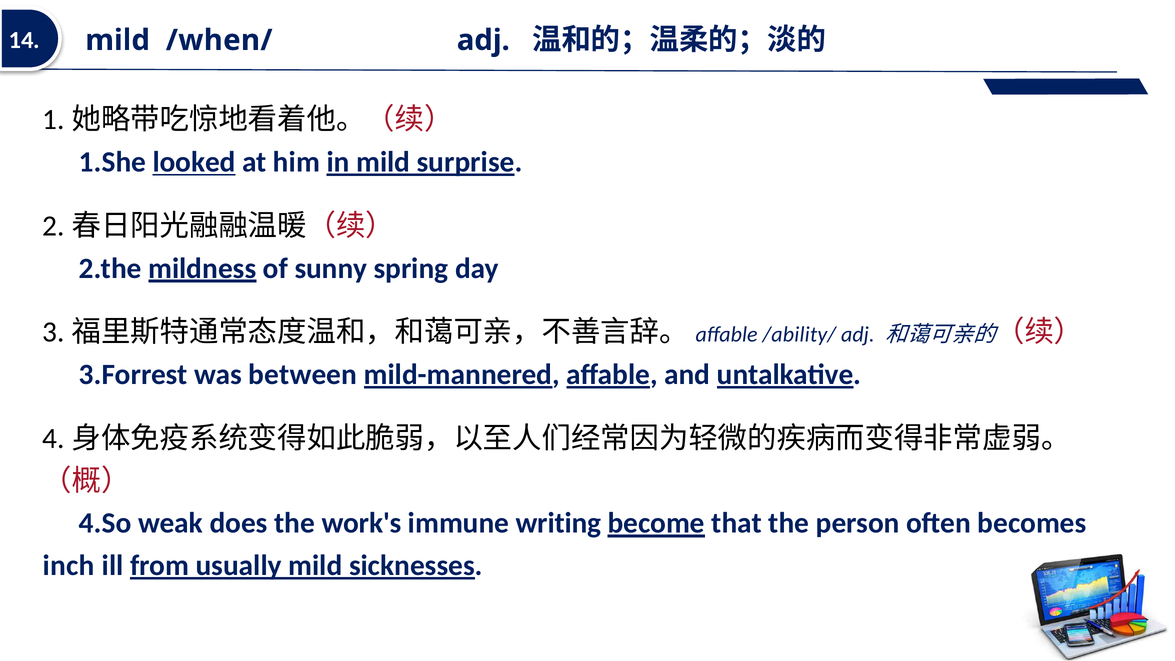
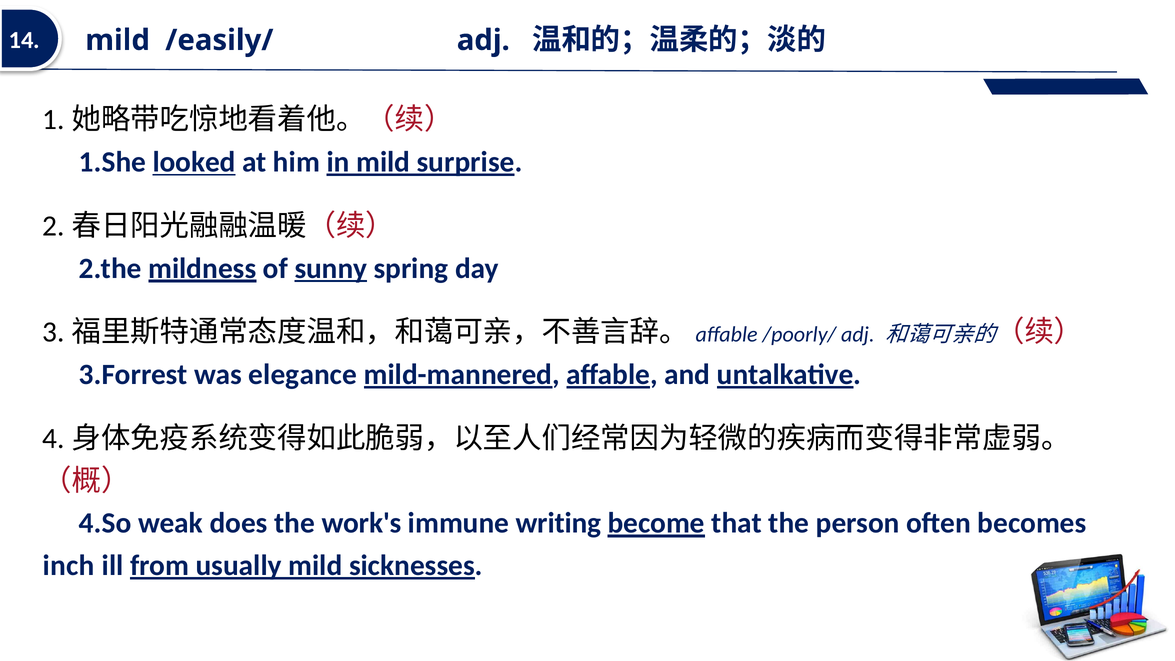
/when/: /when/ -> /easily/
sunny underline: none -> present
/ability/: /ability/ -> /poorly/
between: between -> elegance
